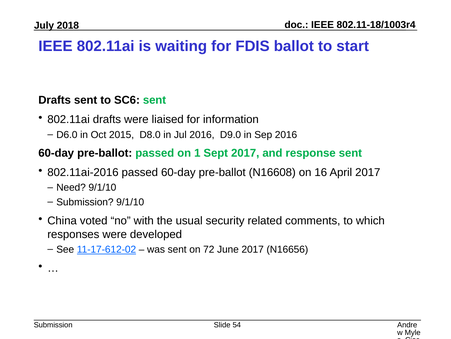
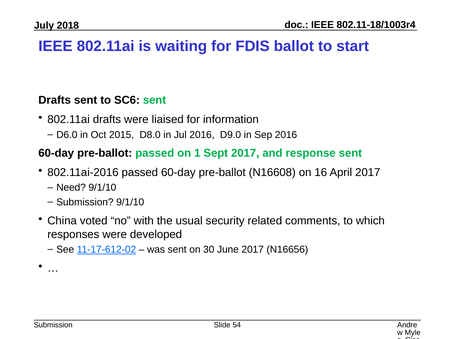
72: 72 -> 30
